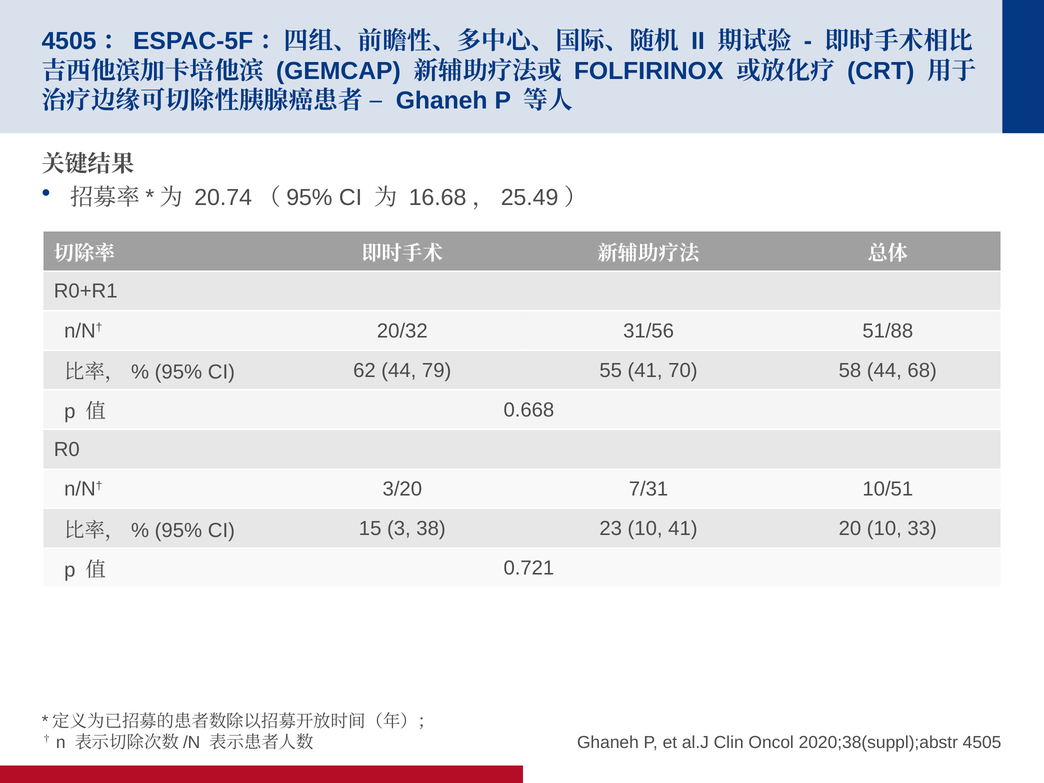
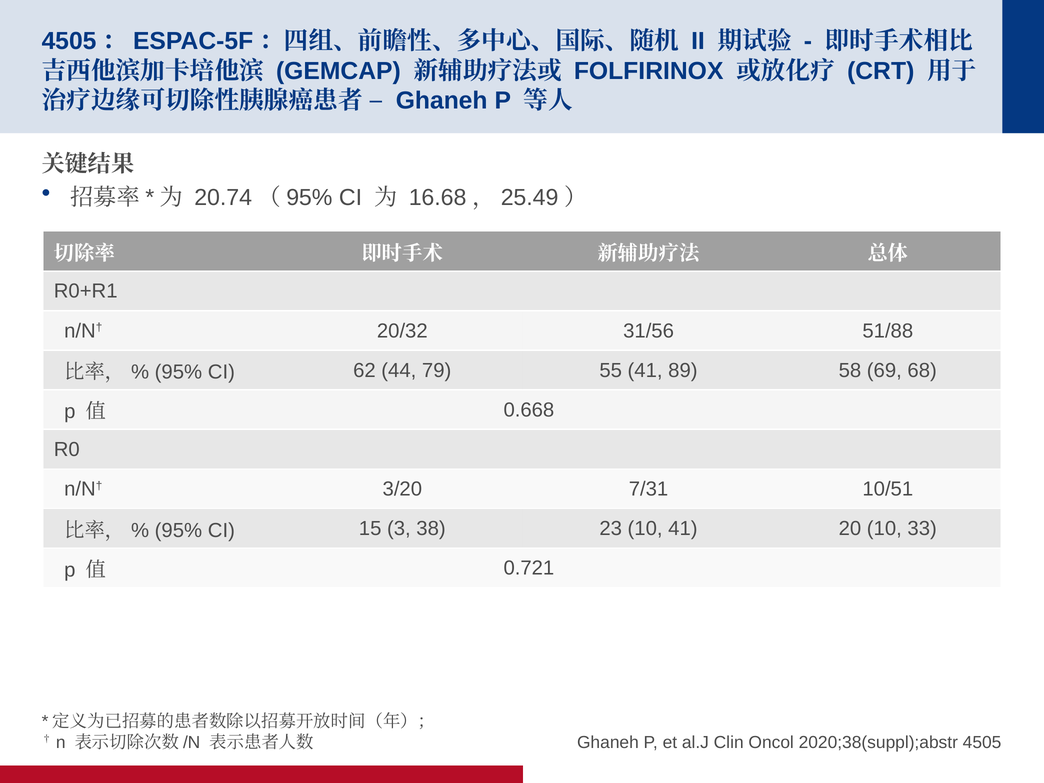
70: 70 -> 89
58 44: 44 -> 69
